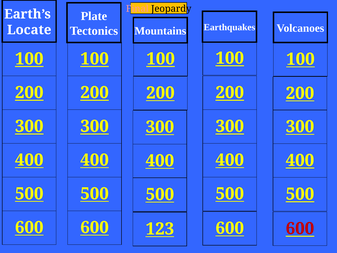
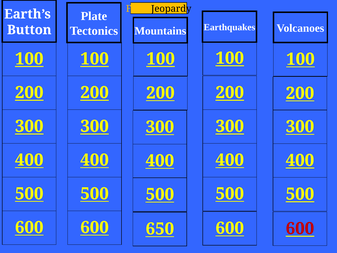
Final colour: pink -> yellow
Locate: Locate -> Button
123: 123 -> 650
